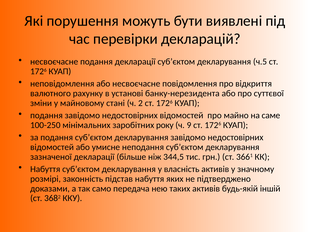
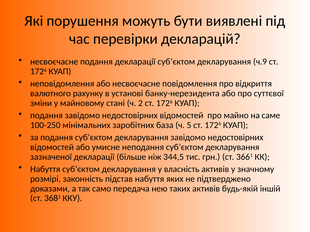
ч.5: ч.5 -> ч.9
року: року -> база
9: 9 -> 5
